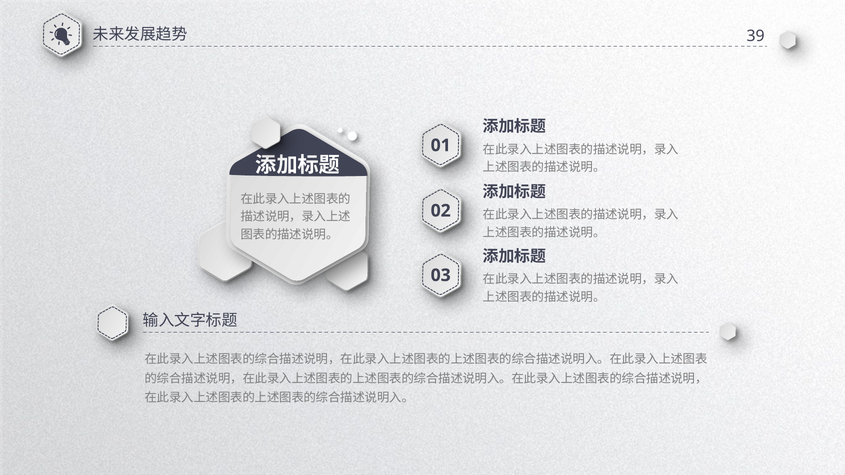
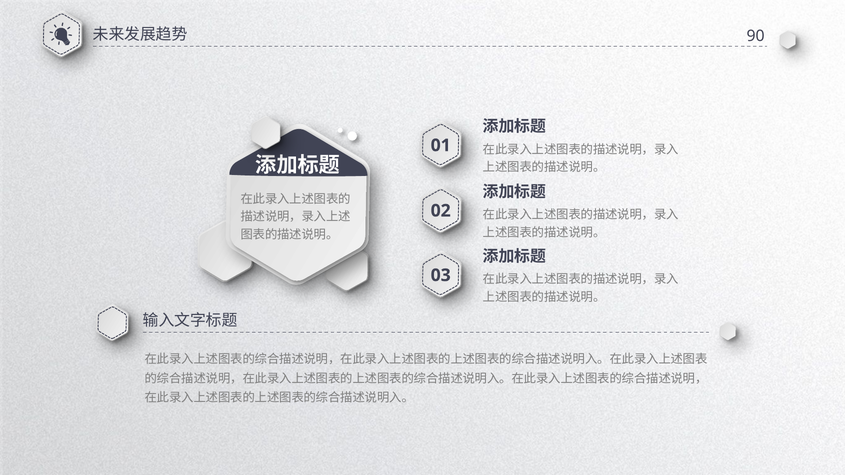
39: 39 -> 90
